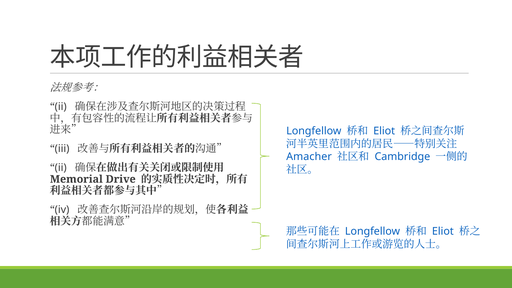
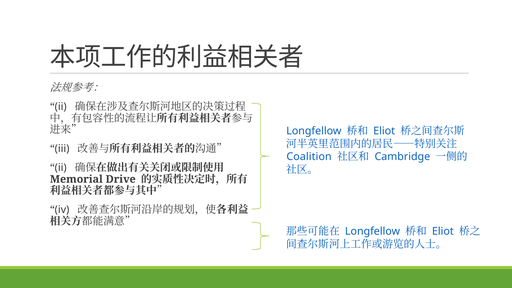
Amacher: Amacher -> Coalition
